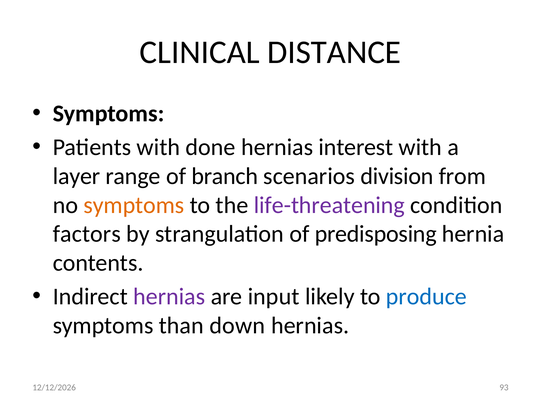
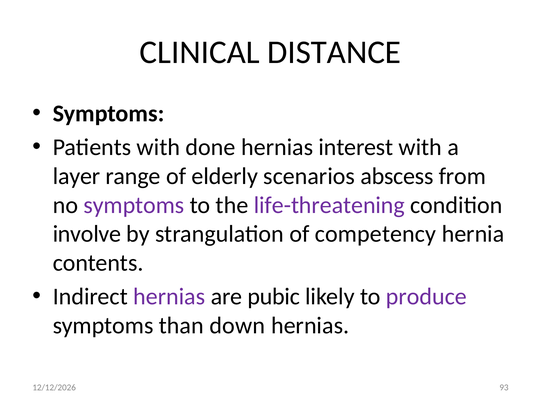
branch: branch -> elderly
division: division -> abscess
symptoms at (134, 205) colour: orange -> purple
factors: factors -> involve
predisposing: predisposing -> competency
input: input -> pubic
produce colour: blue -> purple
